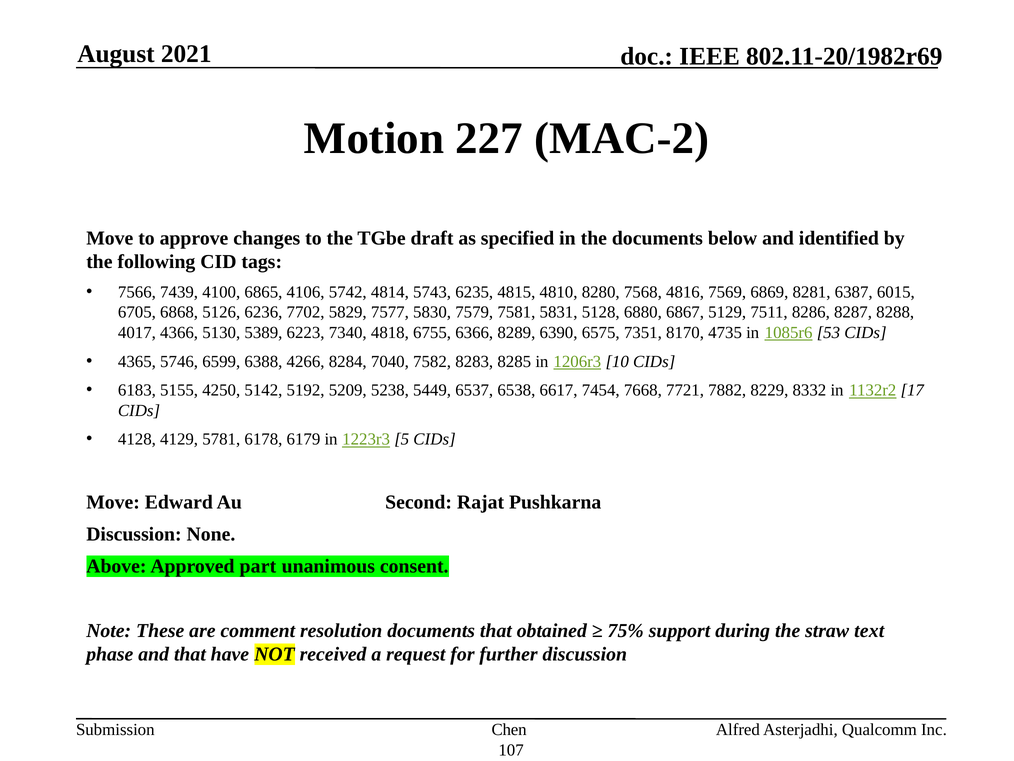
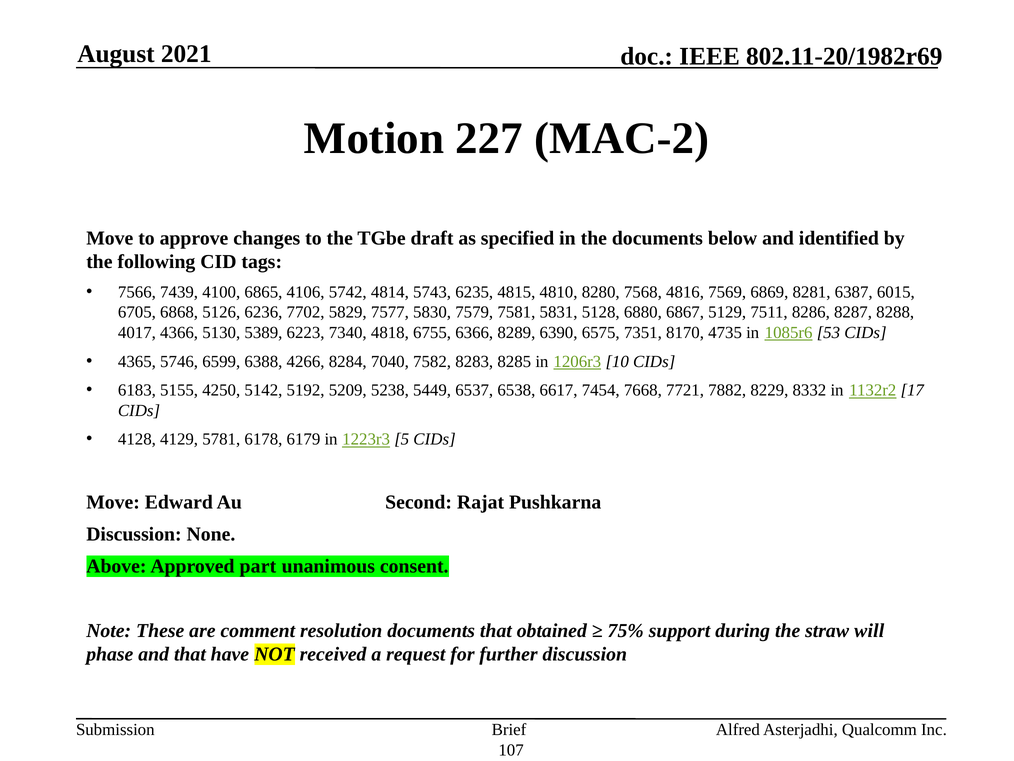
text: text -> will
Chen: Chen -> Brief
